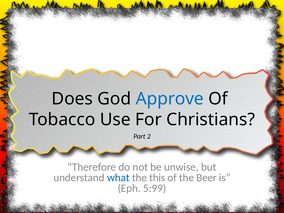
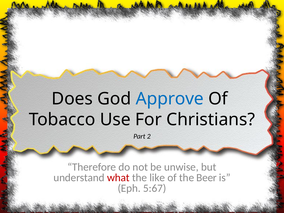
what colour: blue -> red
this: this -> like
5:99: 5:99 -> 5:67
